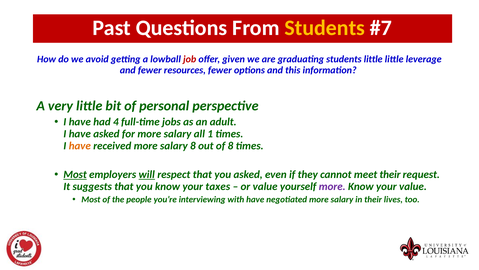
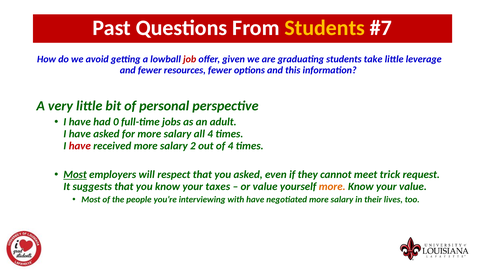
students little: little -> take
4: 4 -> 0
all 1: 1 -> 4
have at (80, 145) colour: orange -> red
salary 8: 8 -> 2
of 8: 8 -> 4
will underline: present -> none
meet their: their -> trick
more at (332, 186) colour: purple -> orange
